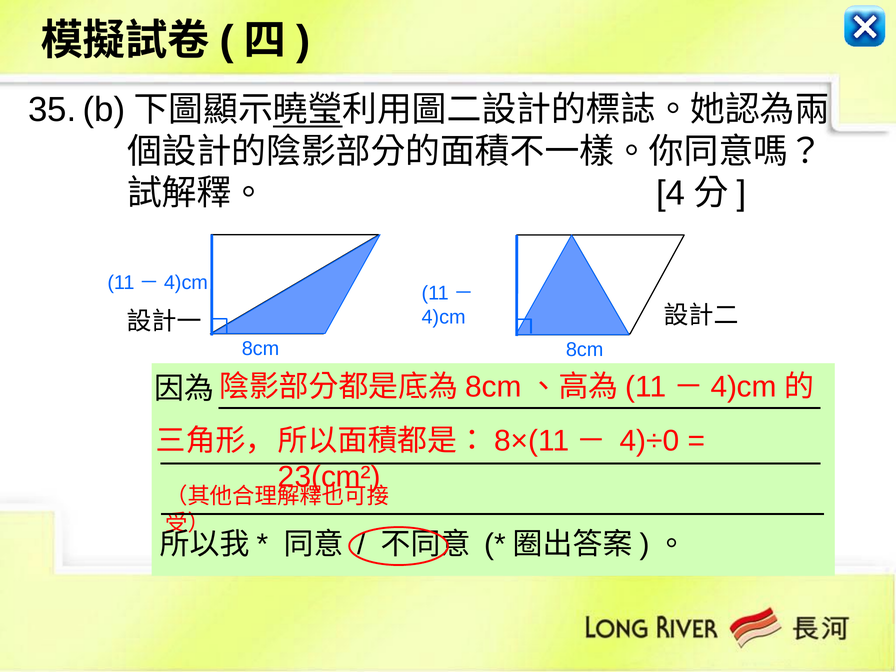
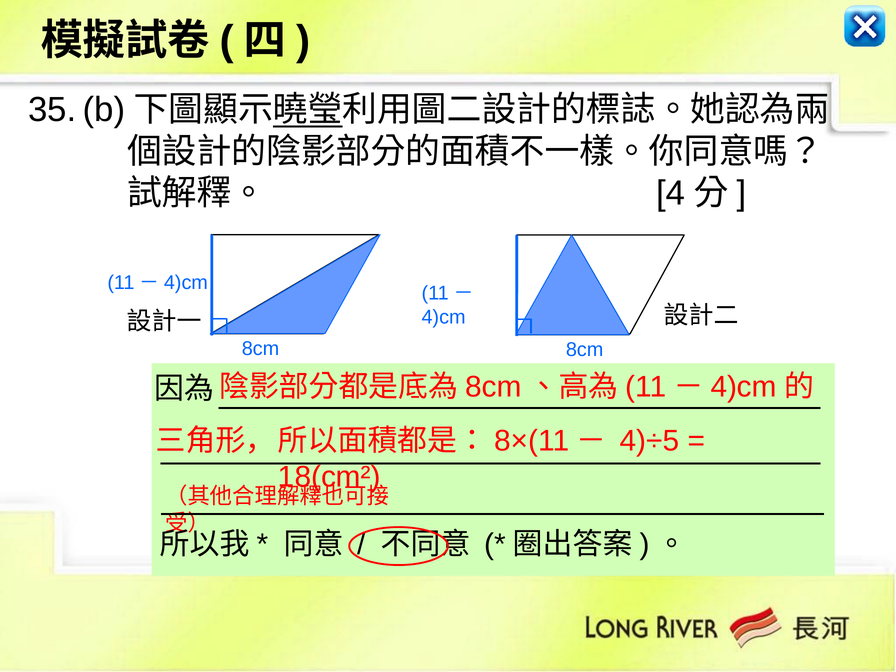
4)÷0: 4)÷0 -> 4)÷5
23(cm²: 23(cm² -> 18(cm²
